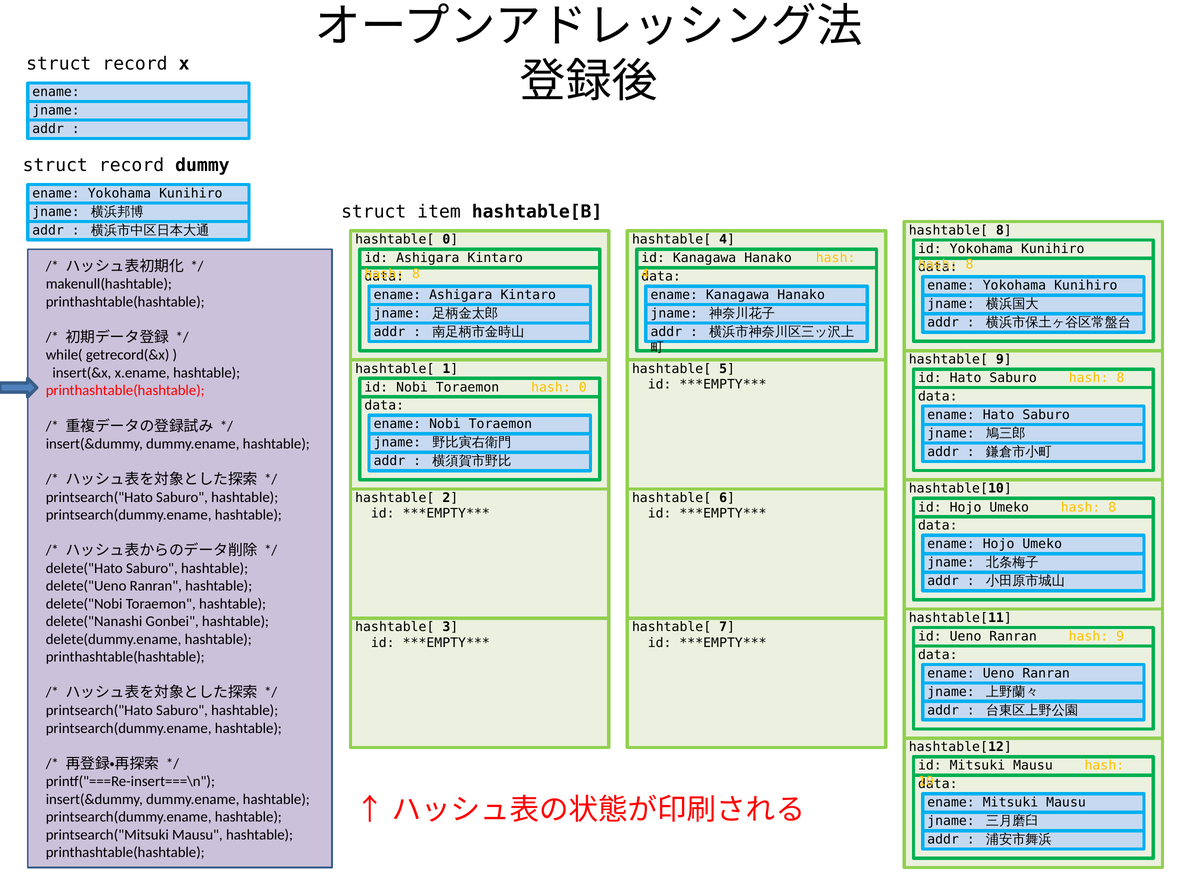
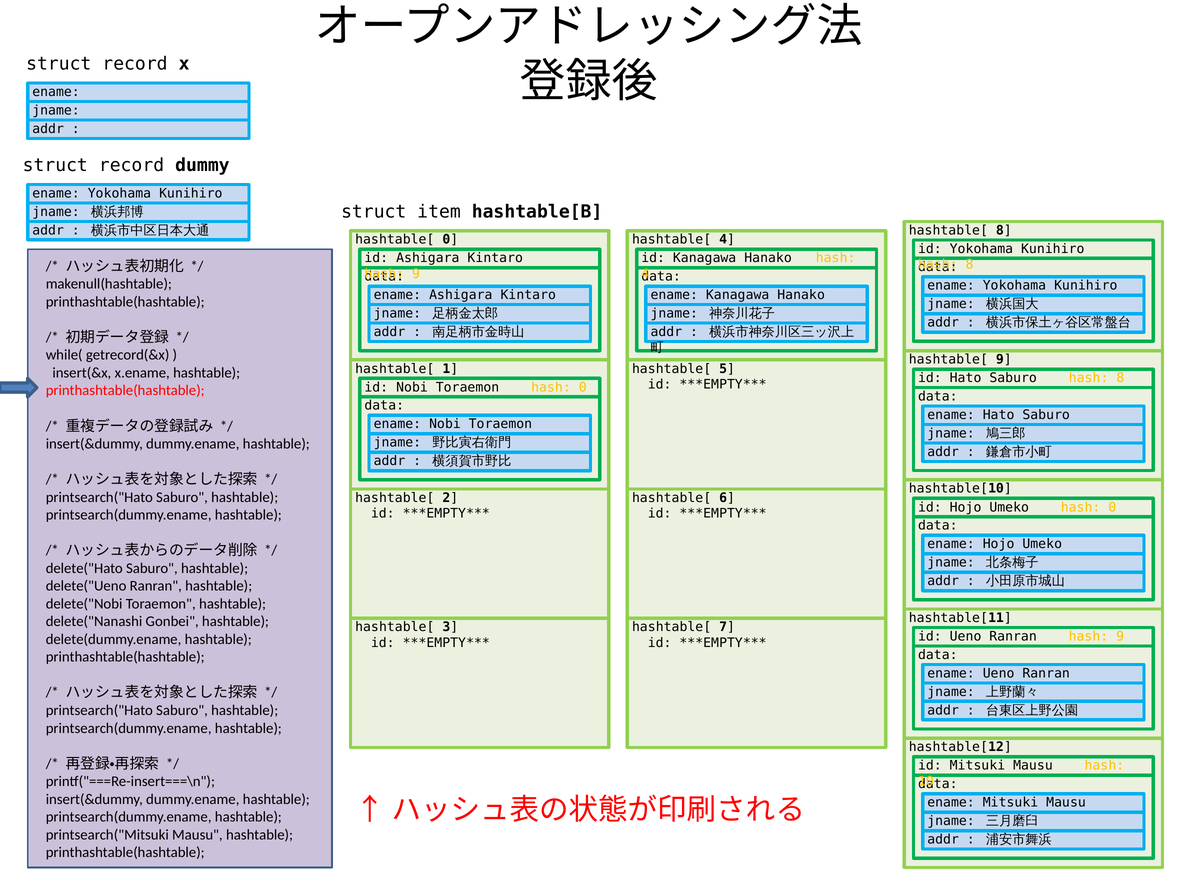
8 at (416, 274): 8 -> 9
8 at (1112, 507): 8 -> 0
